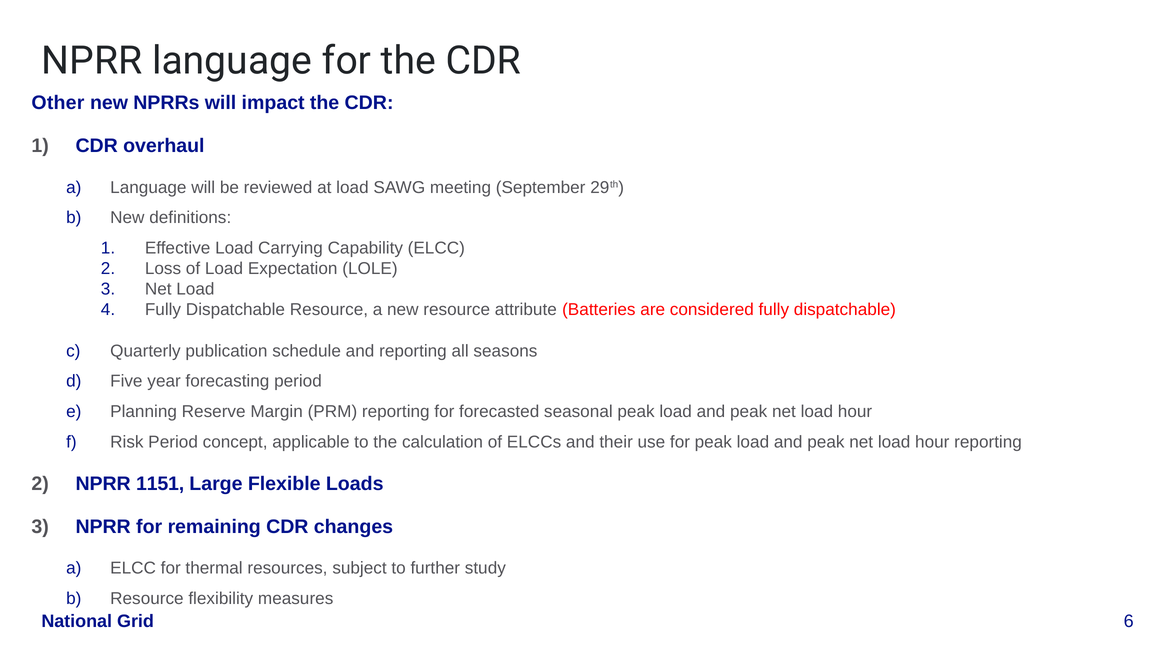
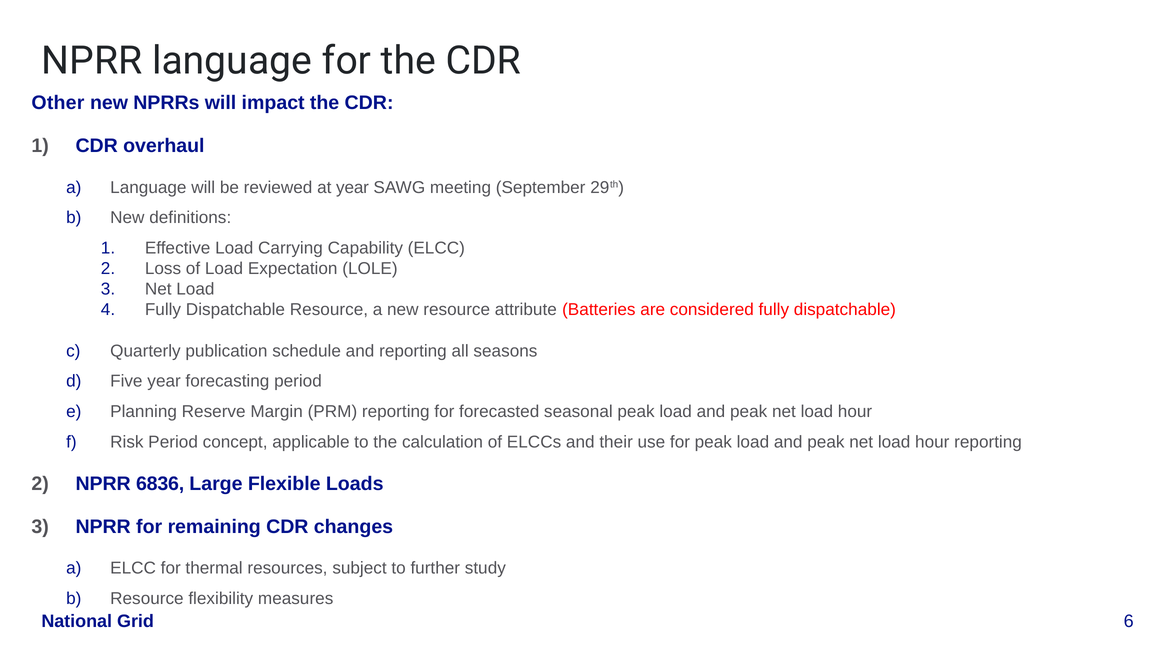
at load: load -> year
1151: 1151 -> 6836
